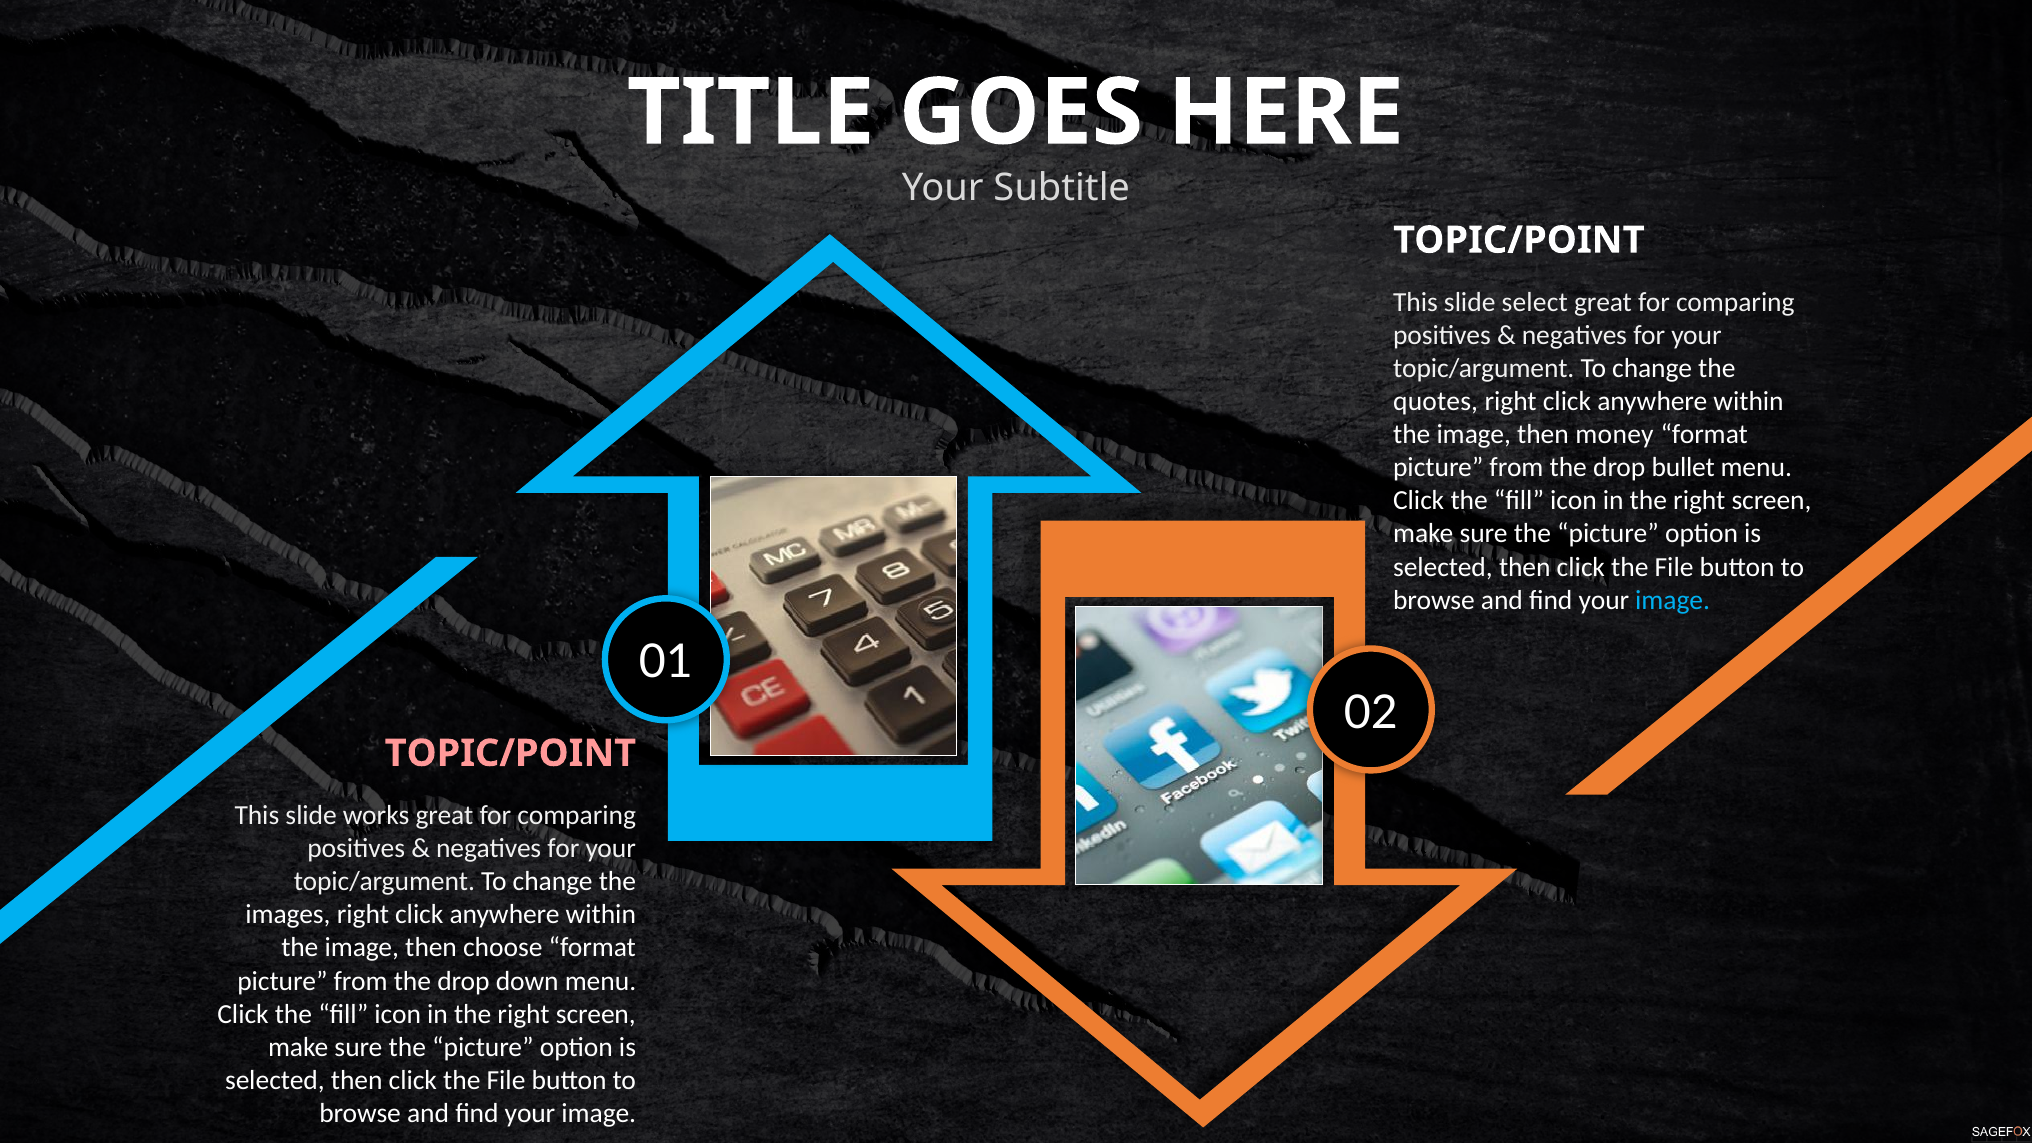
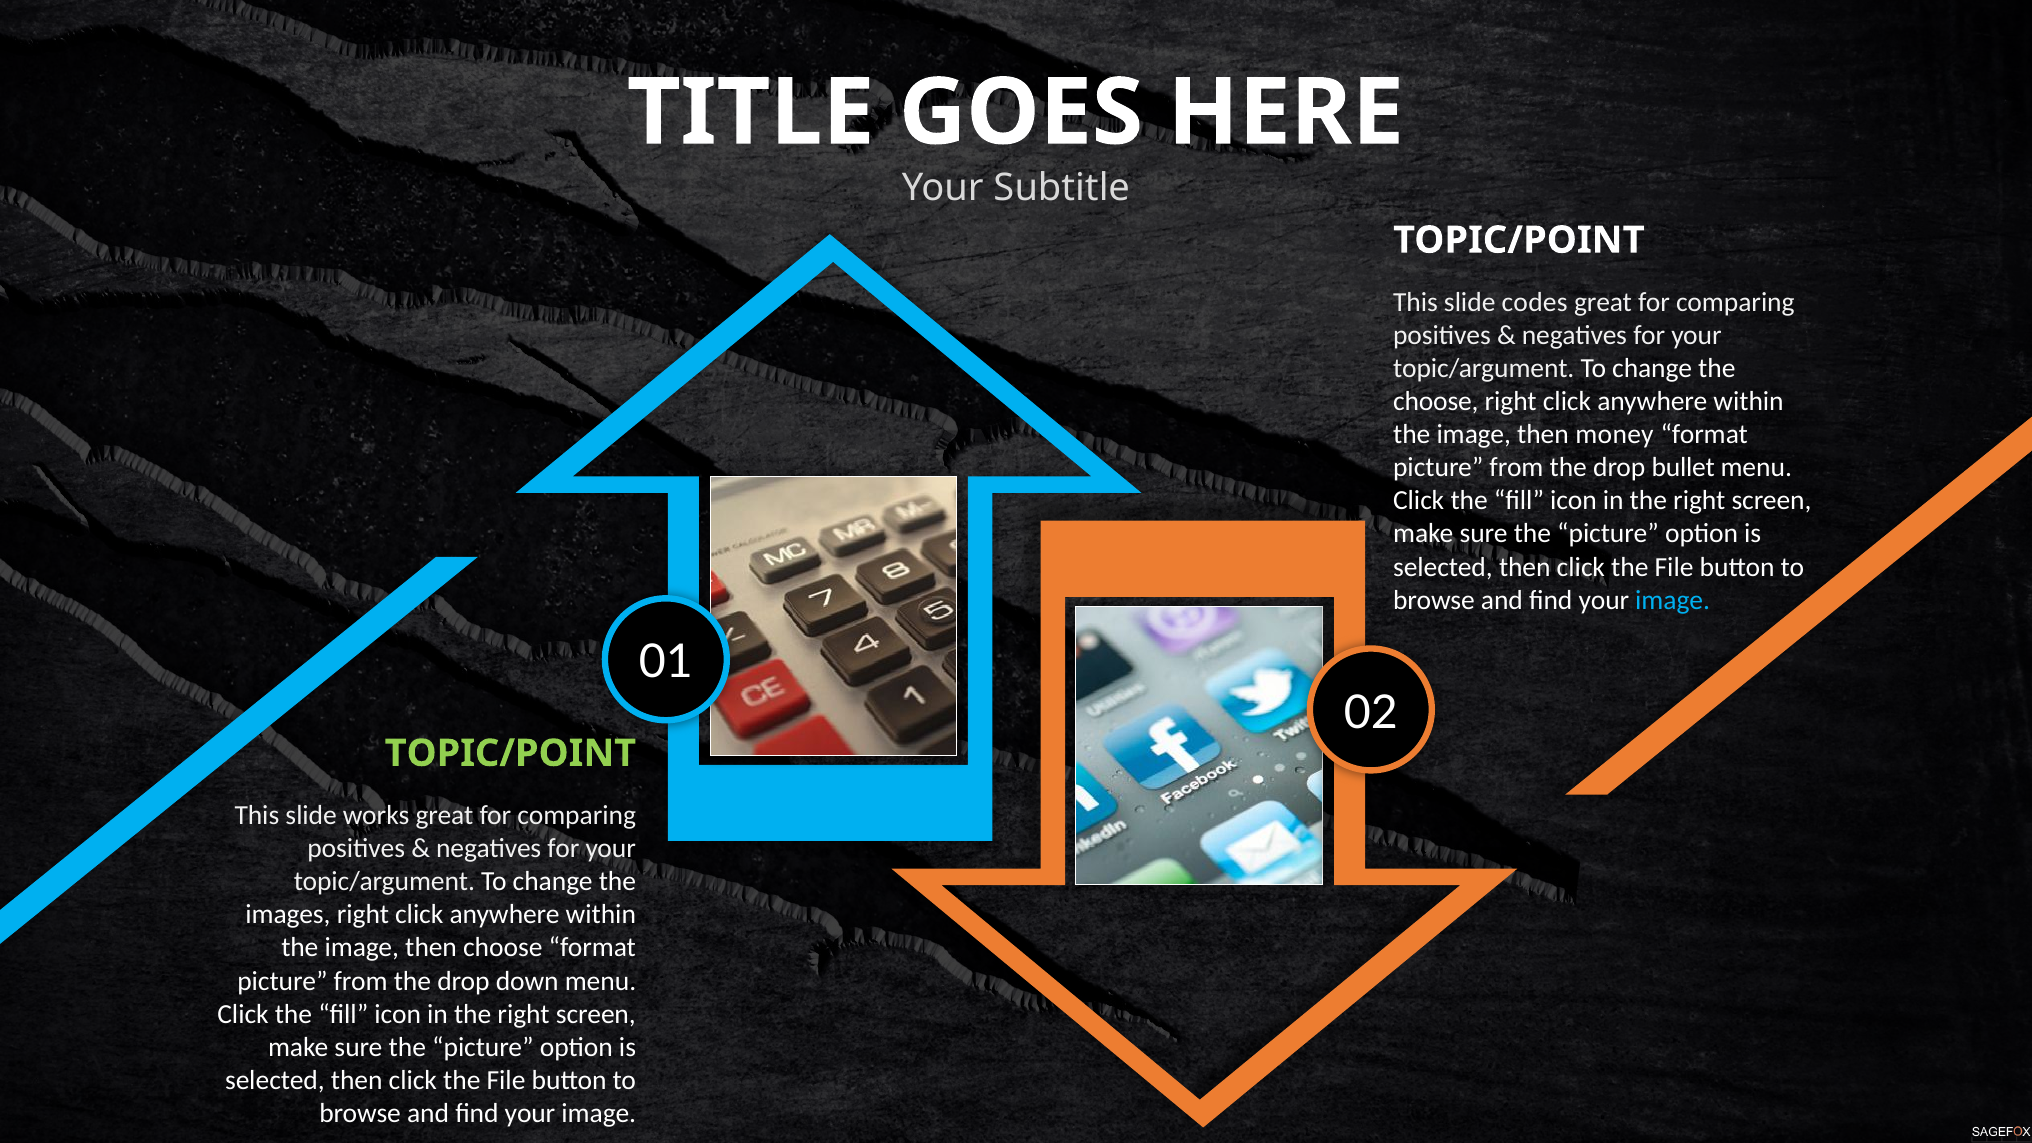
select: select -> codes
quotes at (1436, 402): quotes -> choose
TOPIC/POINT at (510, 753) colour: pink -> light green
